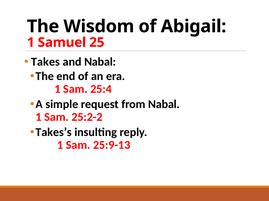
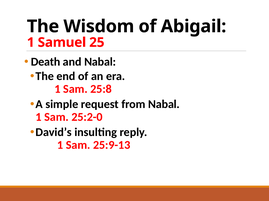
Takes: Takes -> Death
25:4: 25:4 -> 25:8
25:2-2: 25:2-2 -> 25:2-0
Takes’s: Takes’s -> David’s
